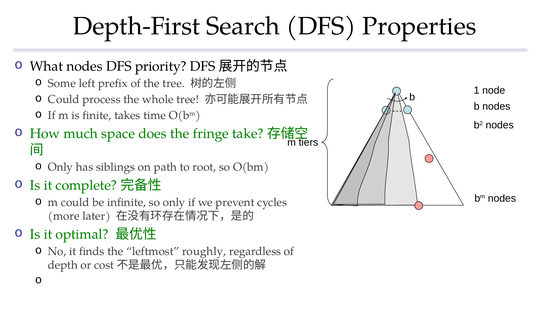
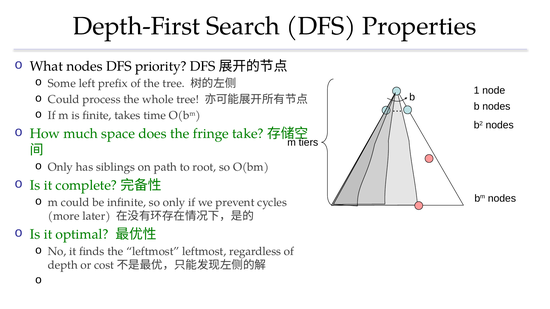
leftmost roughly: roughly -> leftmost
